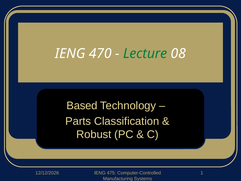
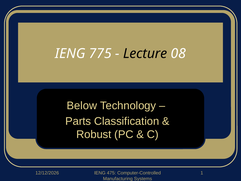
470: 470 -> 775
Lecture colour: green -> black
Based: Based -> Below
